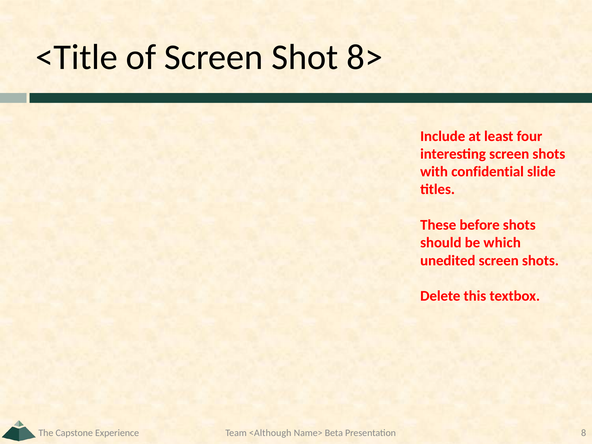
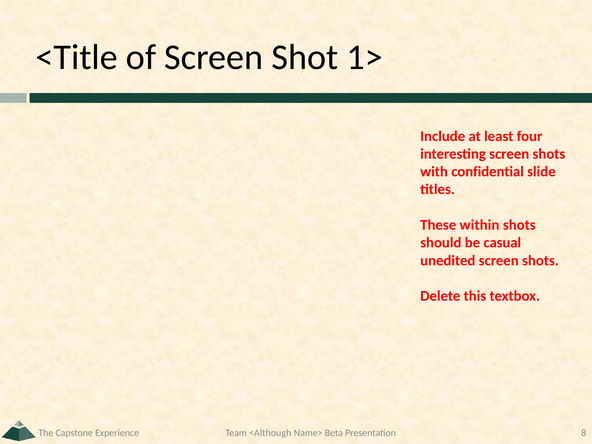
8>: 8> -> 1>
before: before -> within
which: which -> casual
